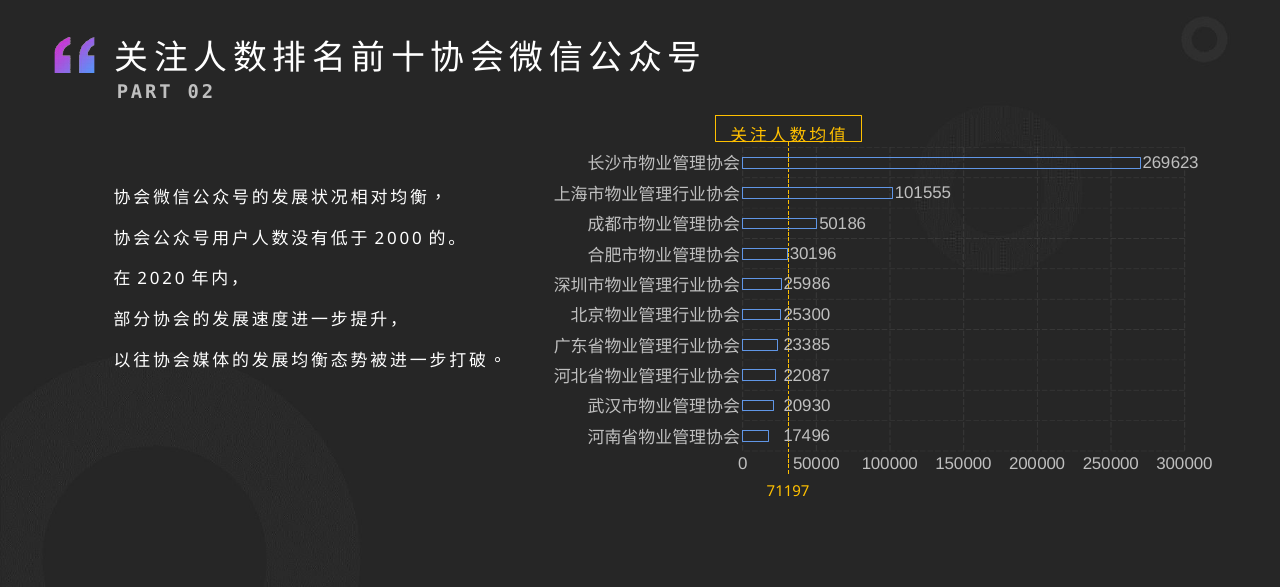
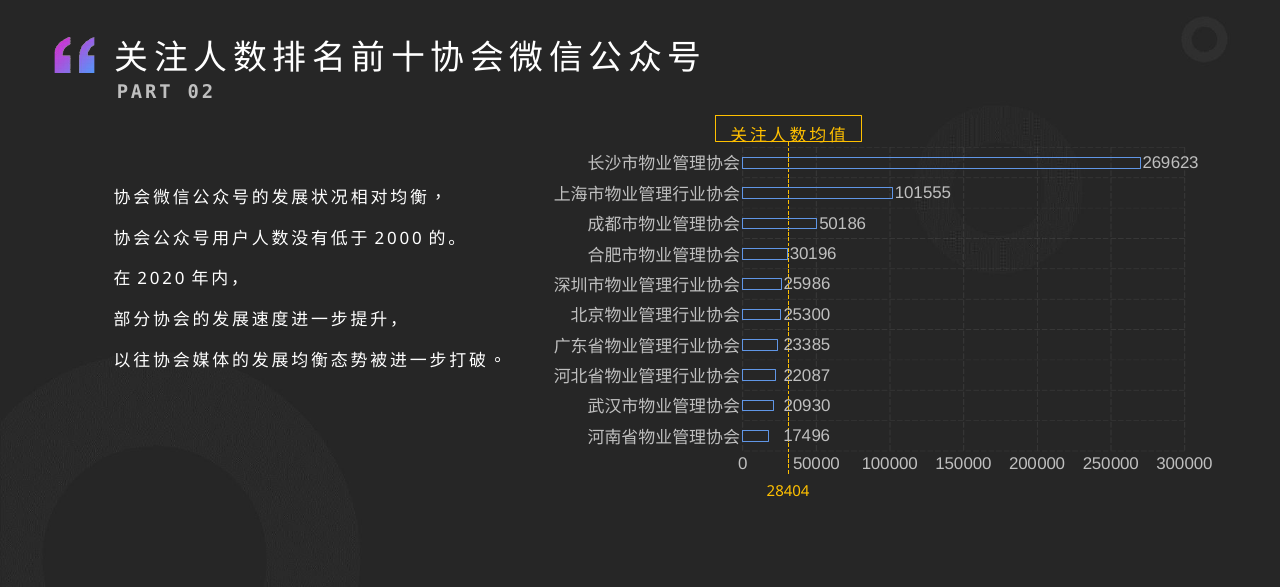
71197: 71197 -> 28404
